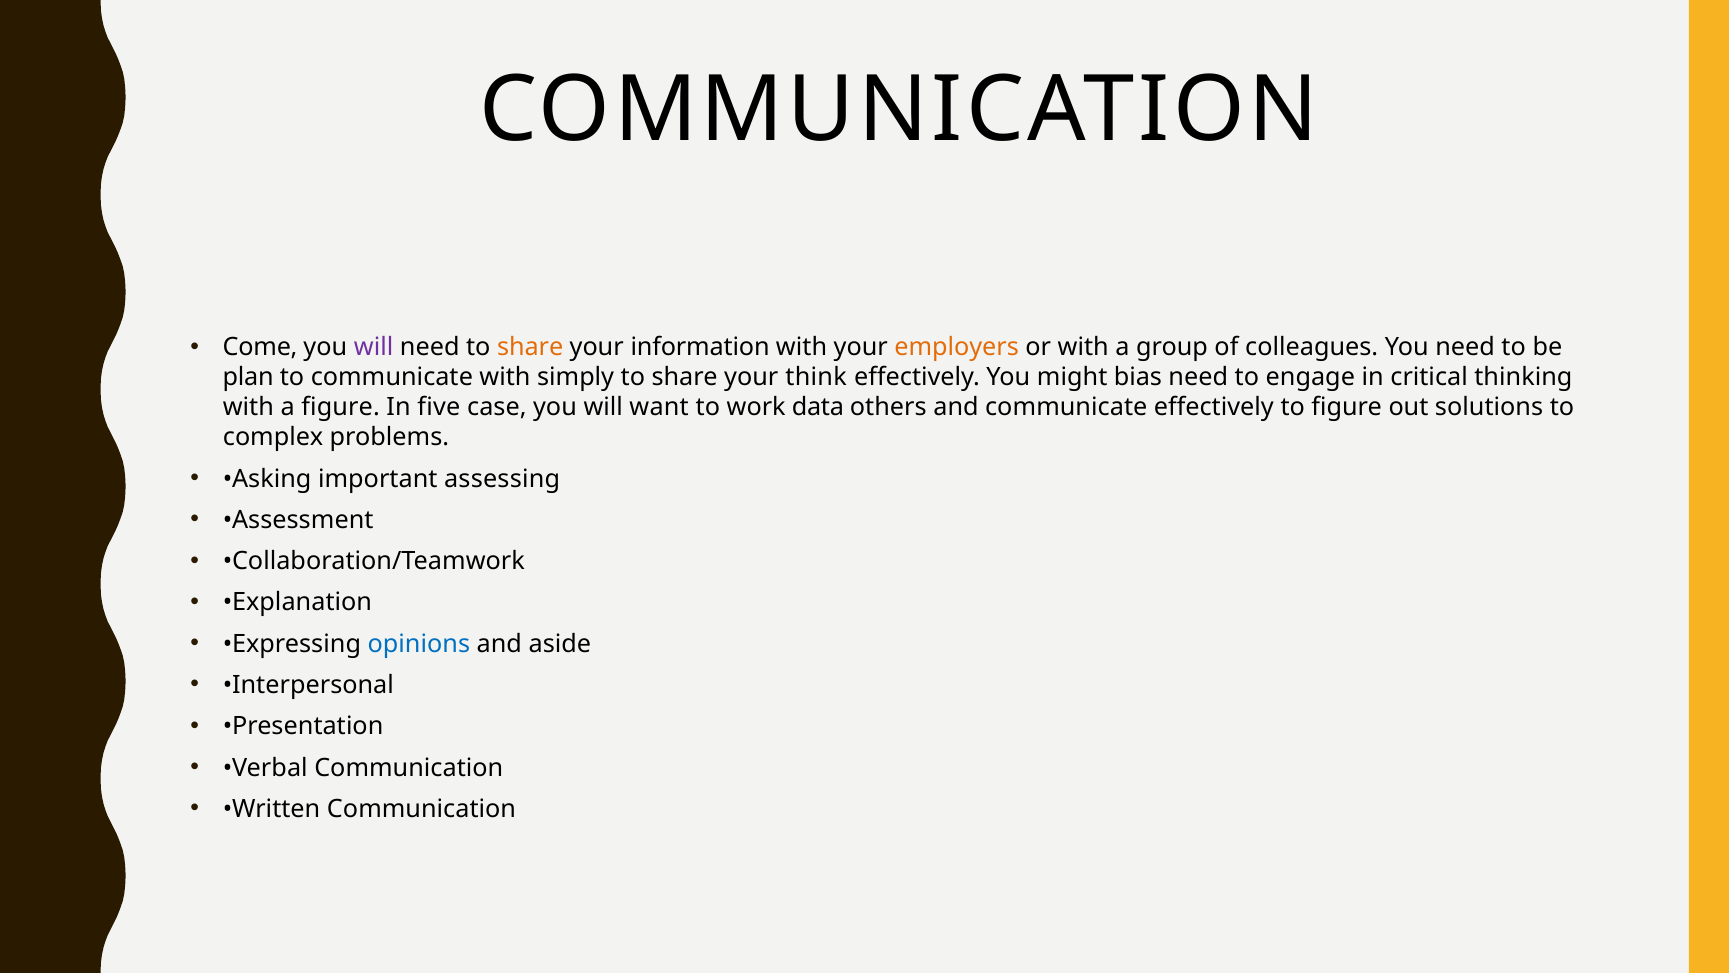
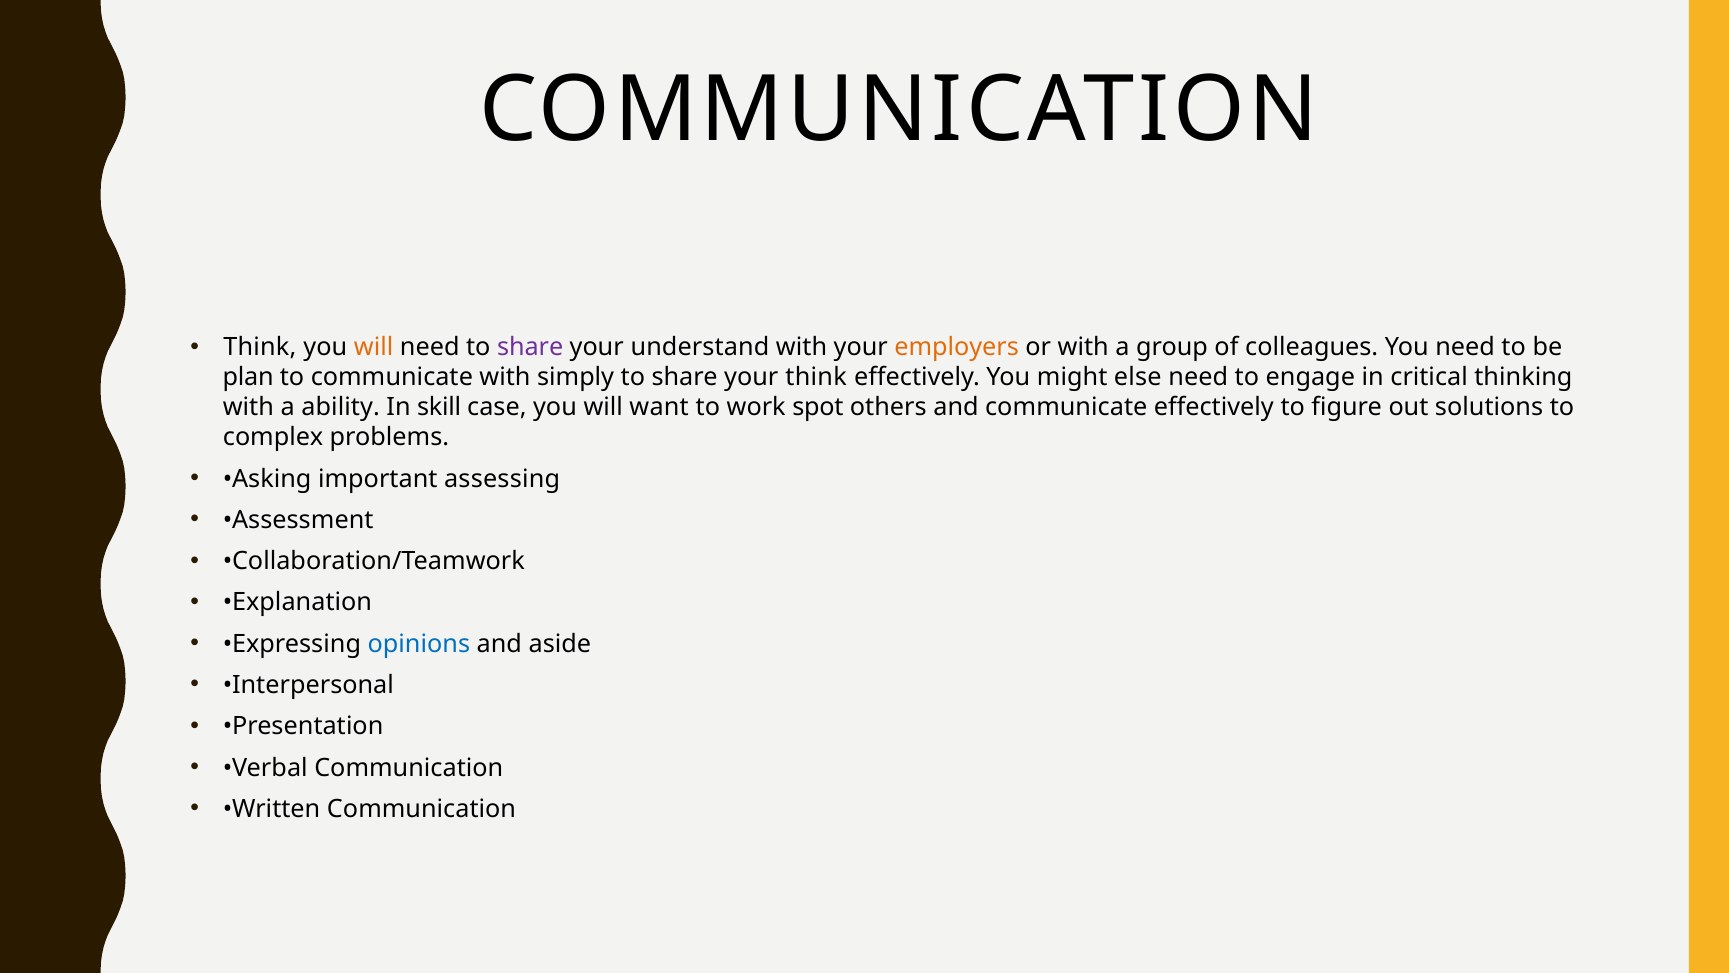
Come at (260, 347): Come -> Think
will at (374, 347) colour: purple -> orange
share at (530, 347) colour: orange -> purple
information: information -> understand
bias: bias -> else
a figure: figure -> ability
five: five -> skill
data: data -> spot
